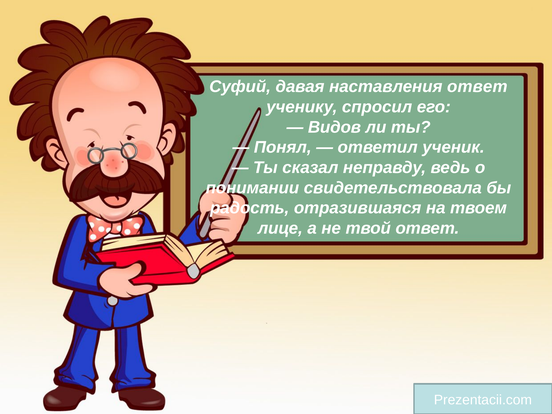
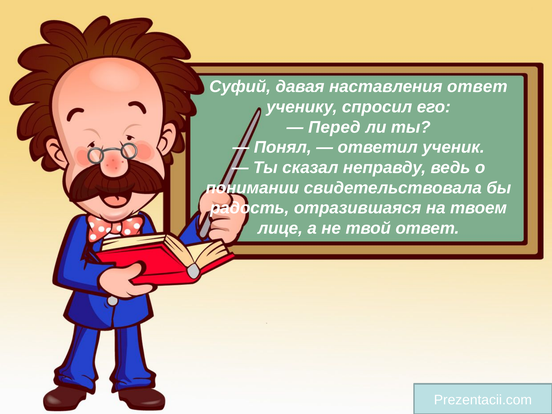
Видов: Видов -> Перед
